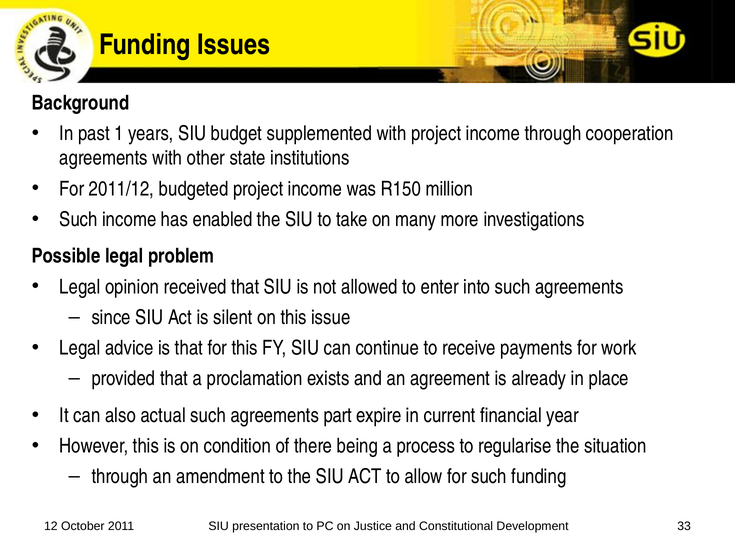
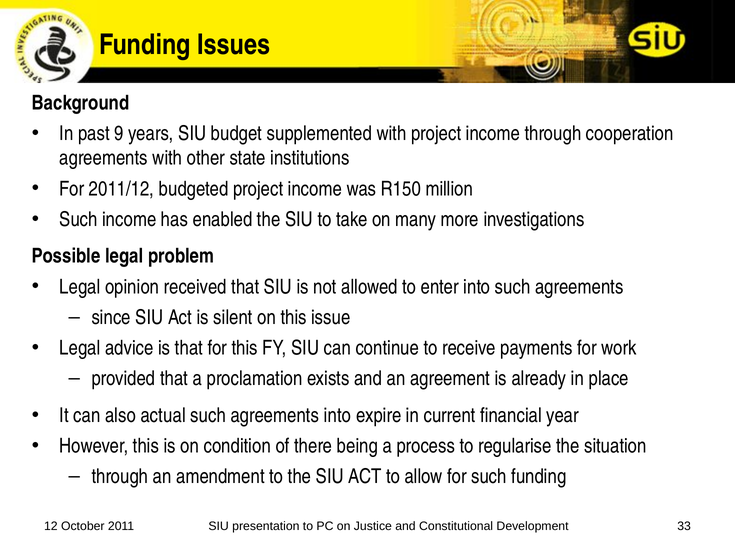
1: 1 -> 9
agreements part: part -> into
